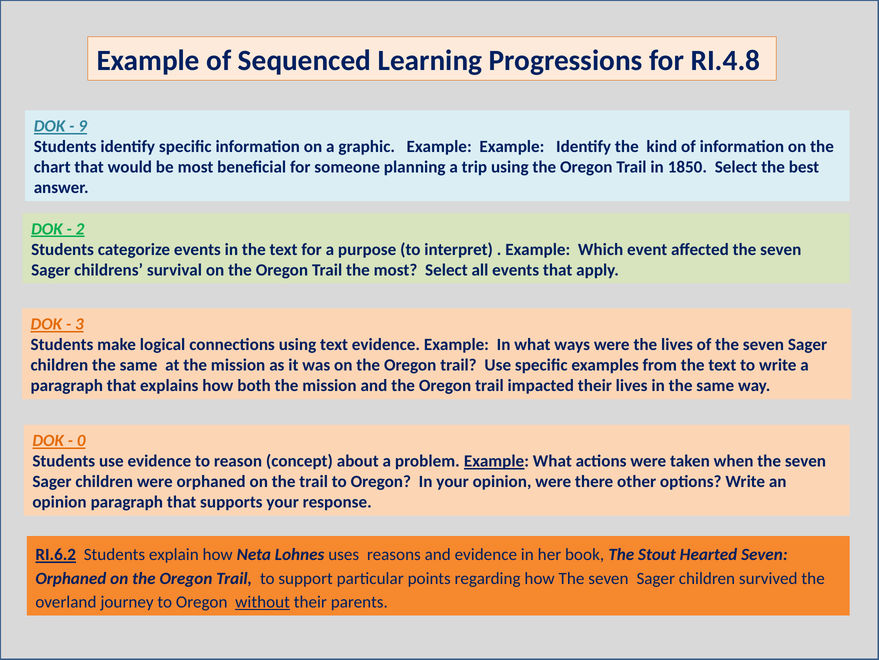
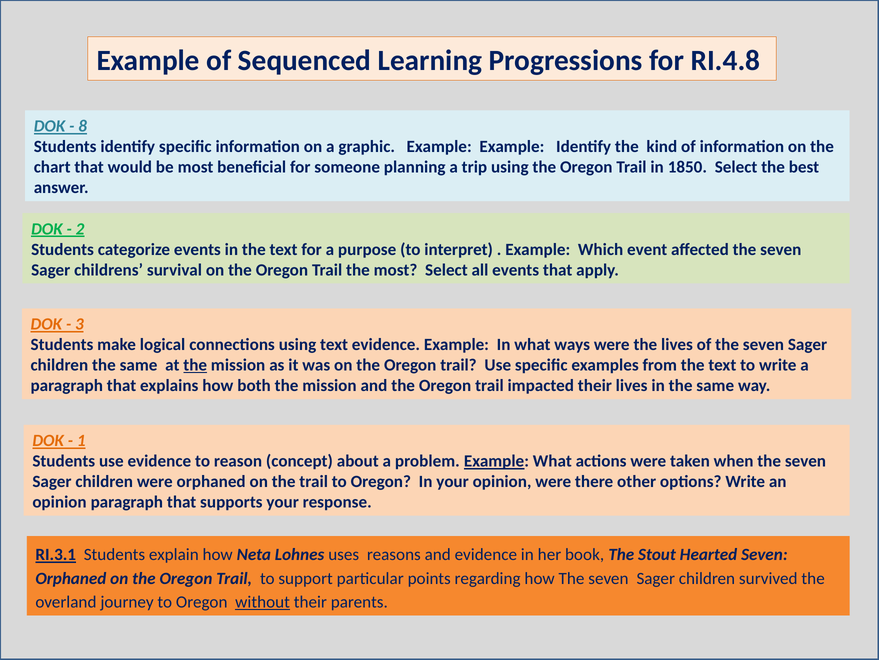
9: 9 -> 8
the at (195, 365) underline: none -> present
0: 0 -> 1
RI.6.2: RI.6.2 -> RI.3.1
